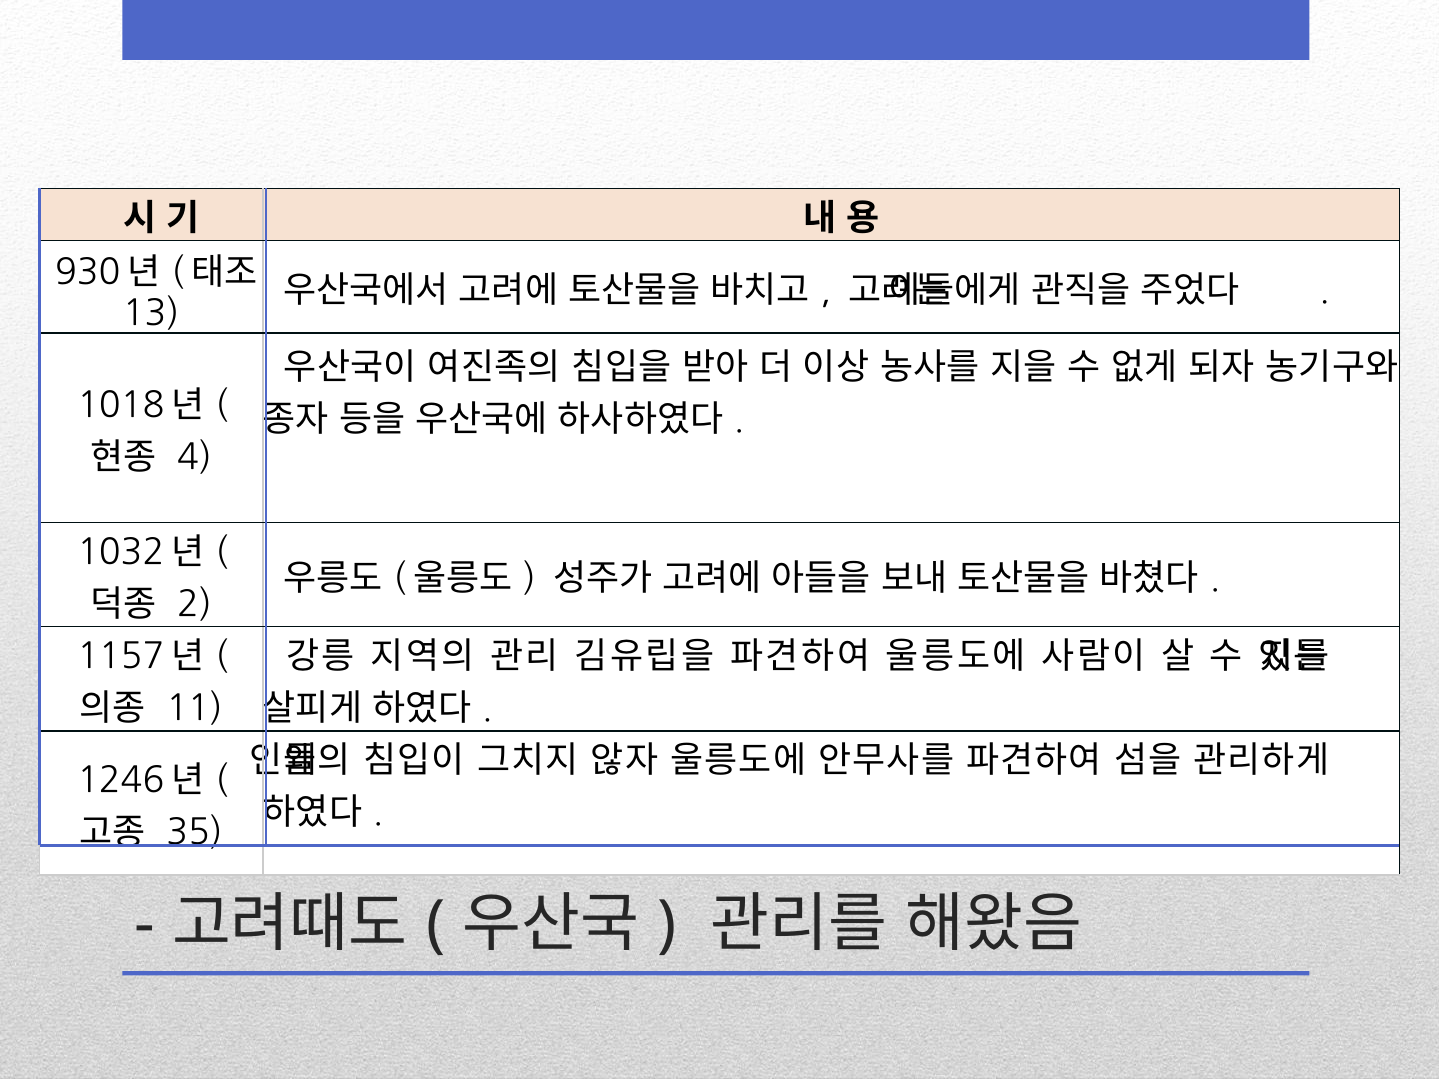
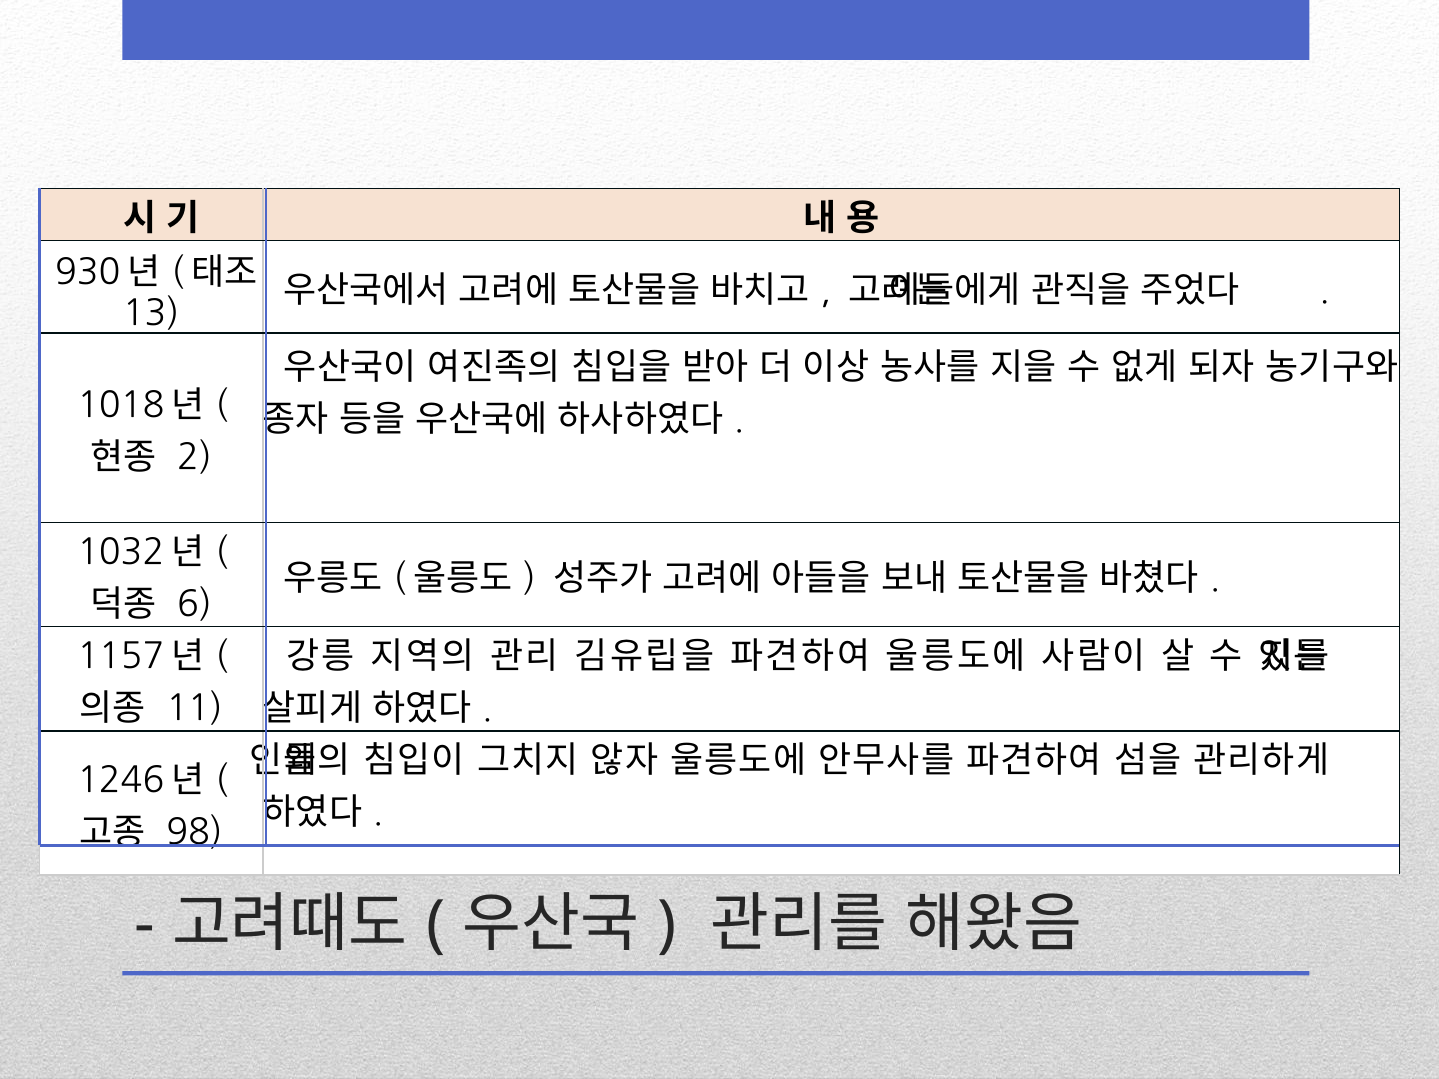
4: 4 -> 2
2: 2 -> 6
35: 35 -> 98
